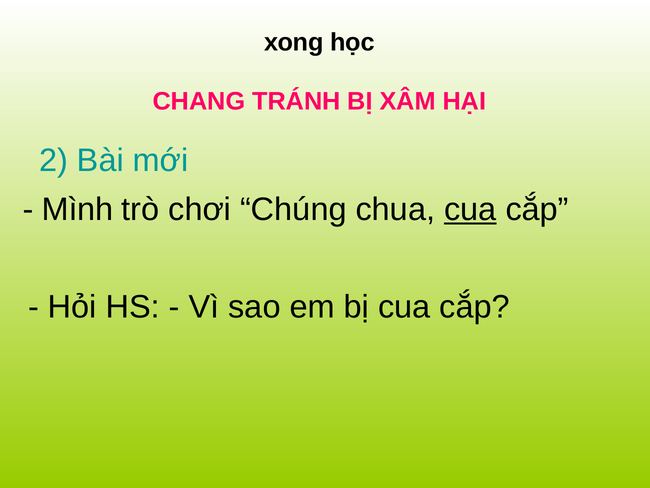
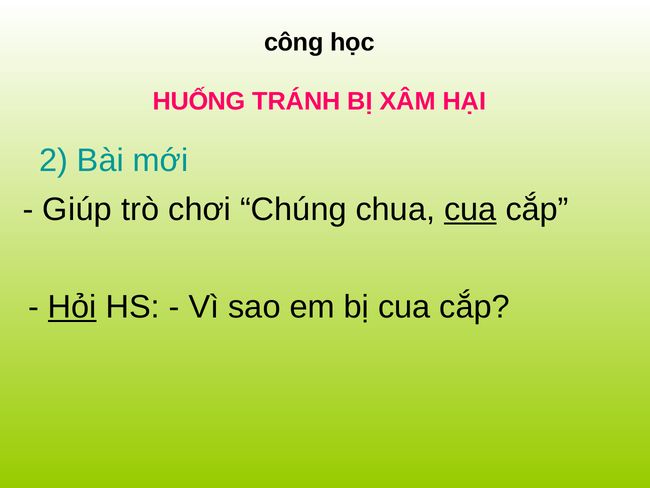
xong: xong -> công
CHANG: CHANG -> HUỐNG
Mình: Mình -> Giúp
Hỏi underline: none -> present
